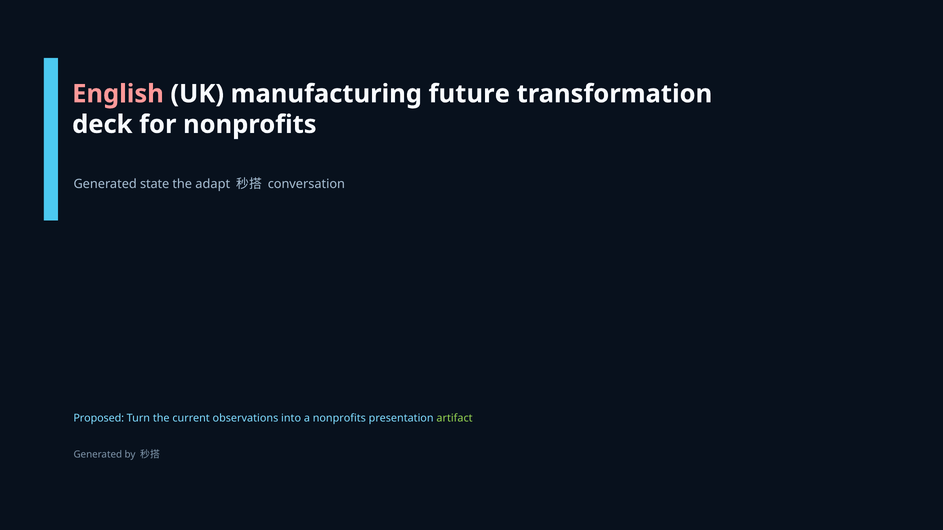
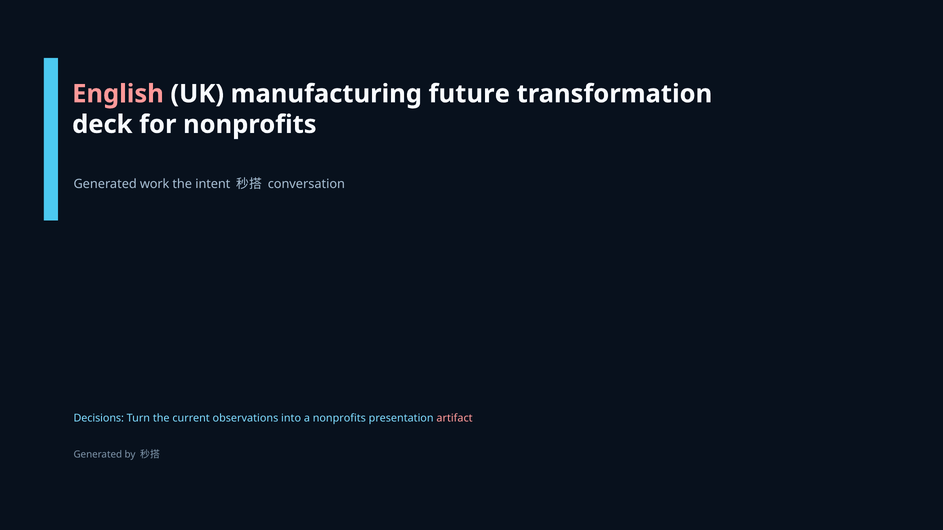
state: state -> work
adapt: adapt -> intent
Proposed: Proposed -> Decisions
artifact colour: light green -> pink
